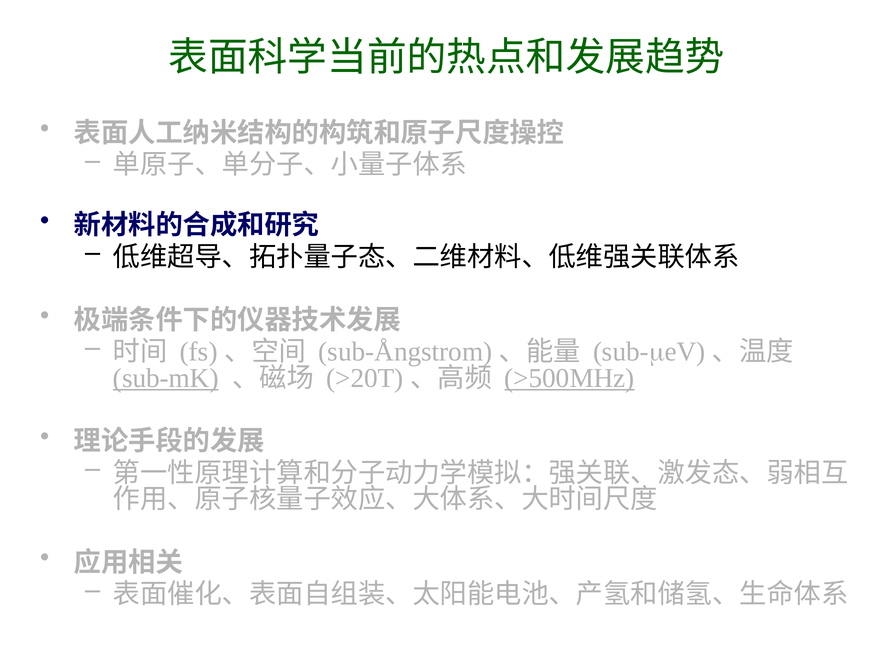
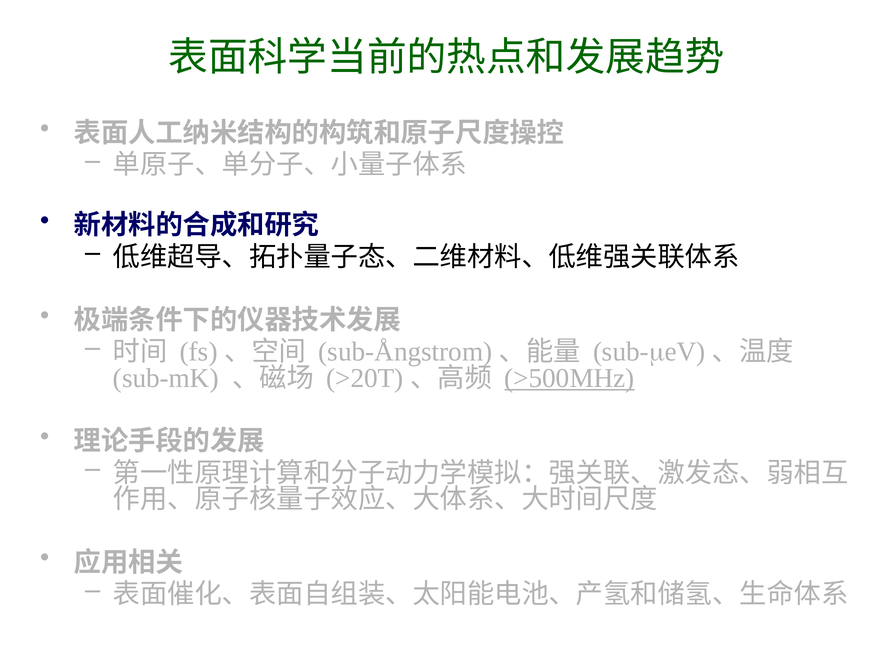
sub-mK underline: present -> none
